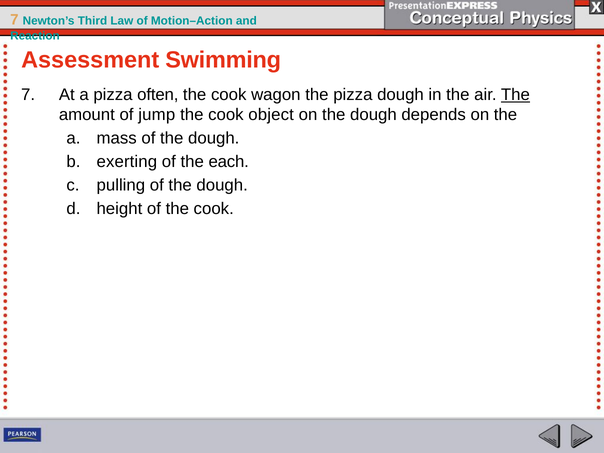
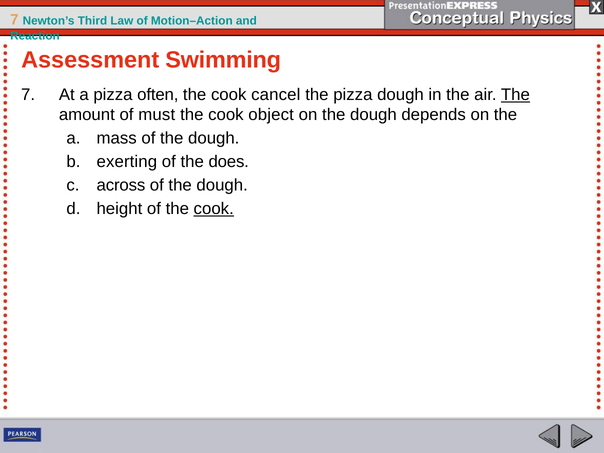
wagon: wagon -> cancel
jump: jump -> must
each: each -> does
pulling: pulling -> across
cook at (214, 209) underline: none -> present
